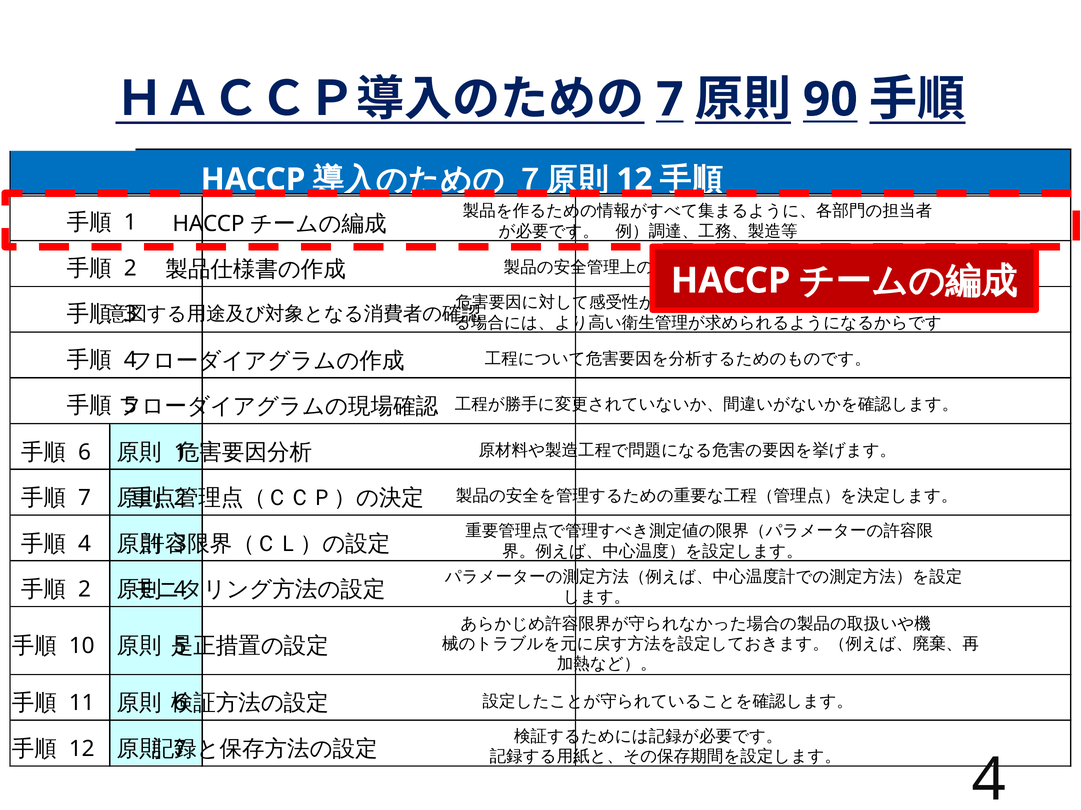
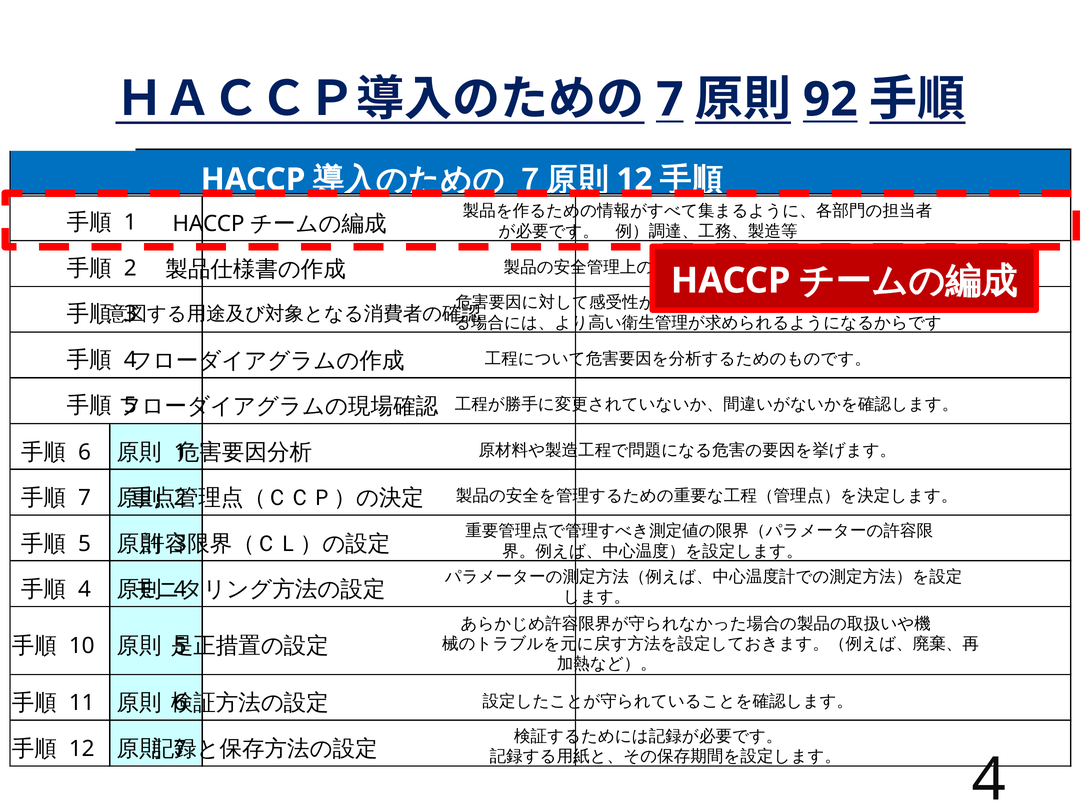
90: 90 -> 92
4 at (84, 544): 4 -> 5
2 at (84, 590): 2 -> 4
